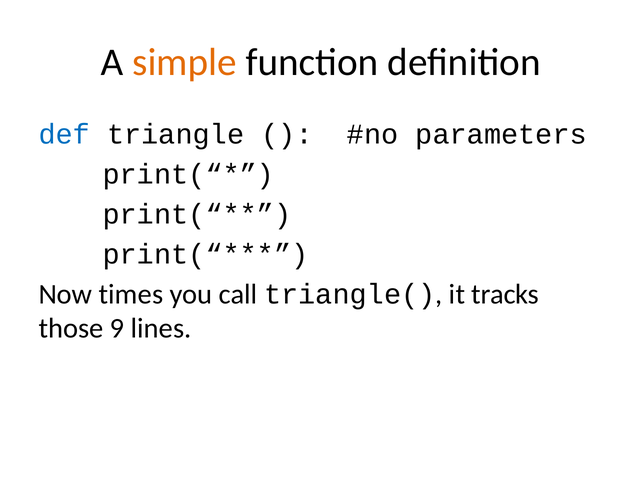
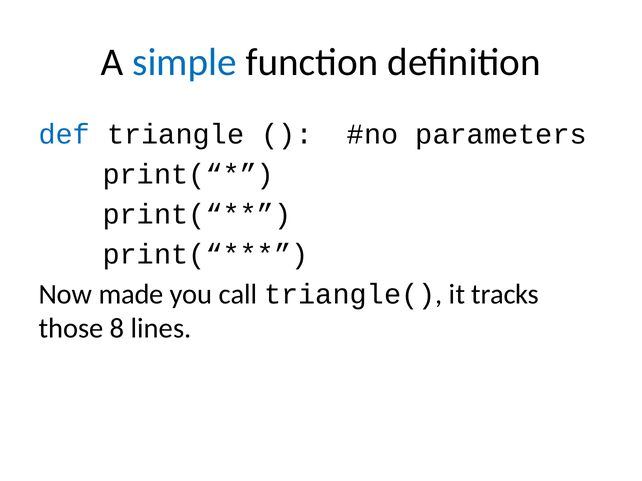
simple colour: orange -> blue
times: times -> made
9: 9 -> 8
